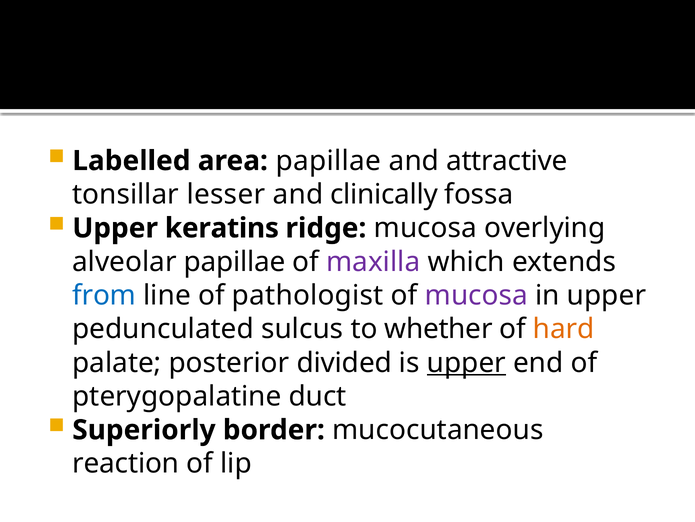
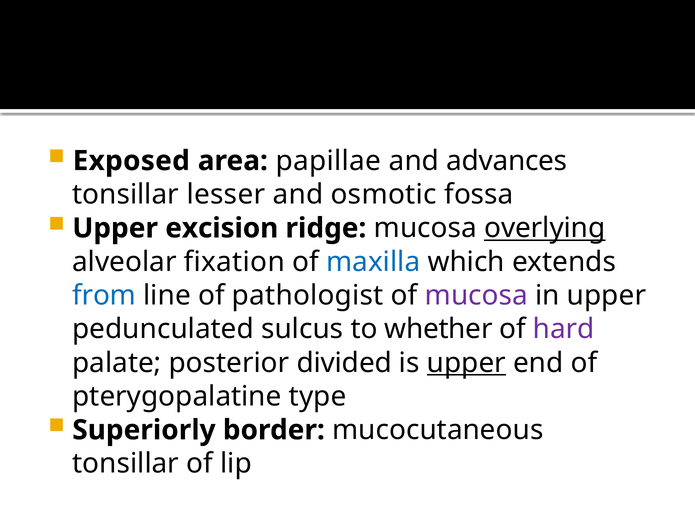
Labelled: Labelled -> Exposed
attractive: attractive -> advances
clinically: clinically -> osmotic
keratins: keratins -> excision
overlying underline: none -> present
alveolar papillae: papillae -> fixation
maxilla colour: purple -> blue
hard colour: orange -> purple
duct: duct -> type
reaction at (126, 463): reaction -> tonsillar
